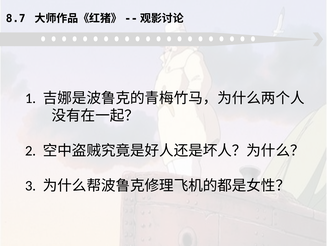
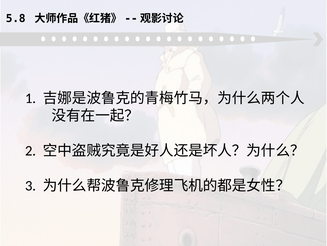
8.7: 8.7 -> 5.8
